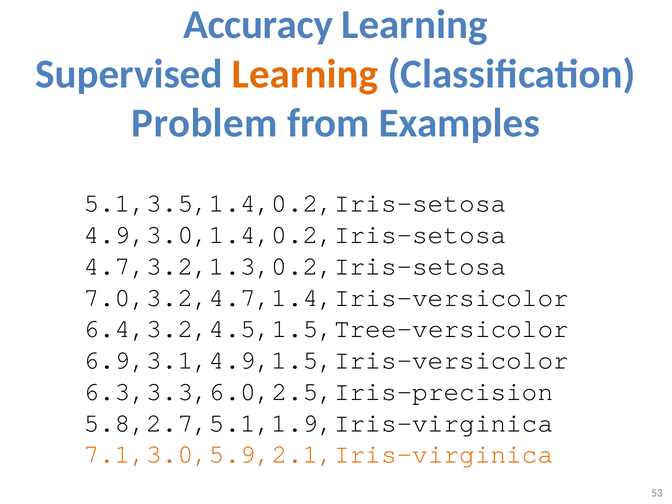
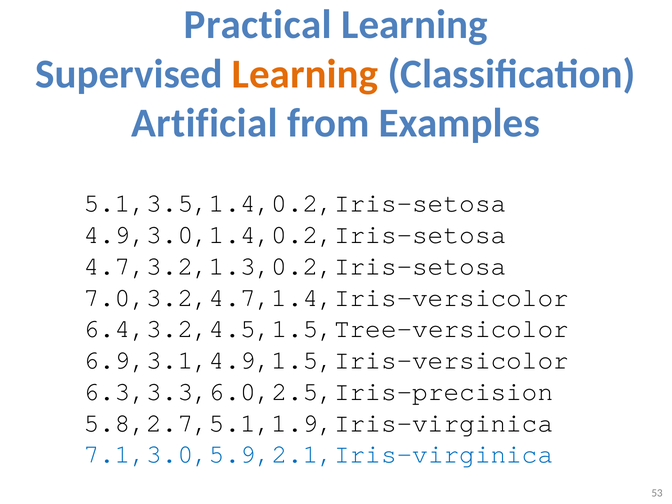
Accuracy: Accuracy -> Practical
Problem: Problem -> Artificial
7.1,3.0,5.9,2.1,Iris-virginica colour: orange -> blue
